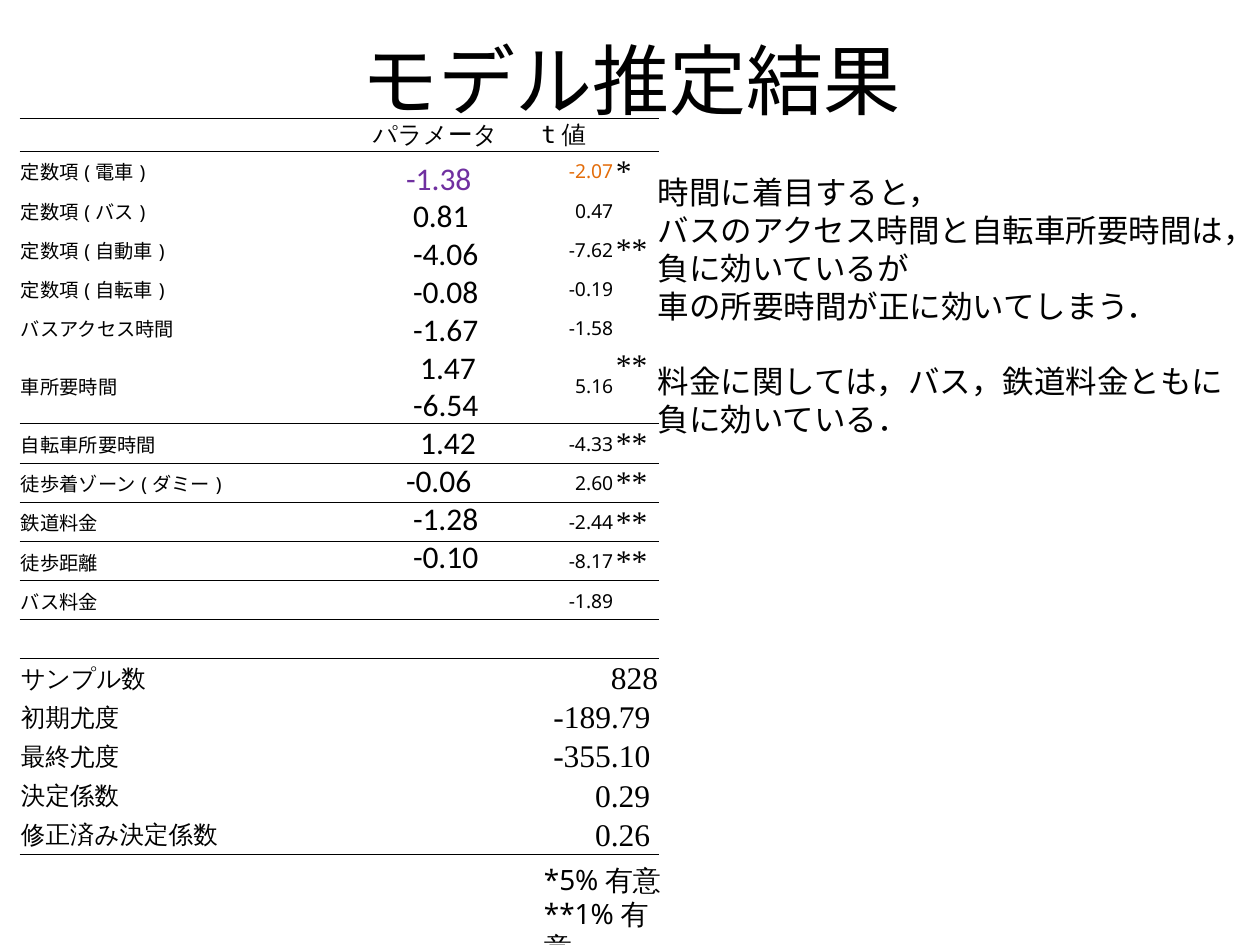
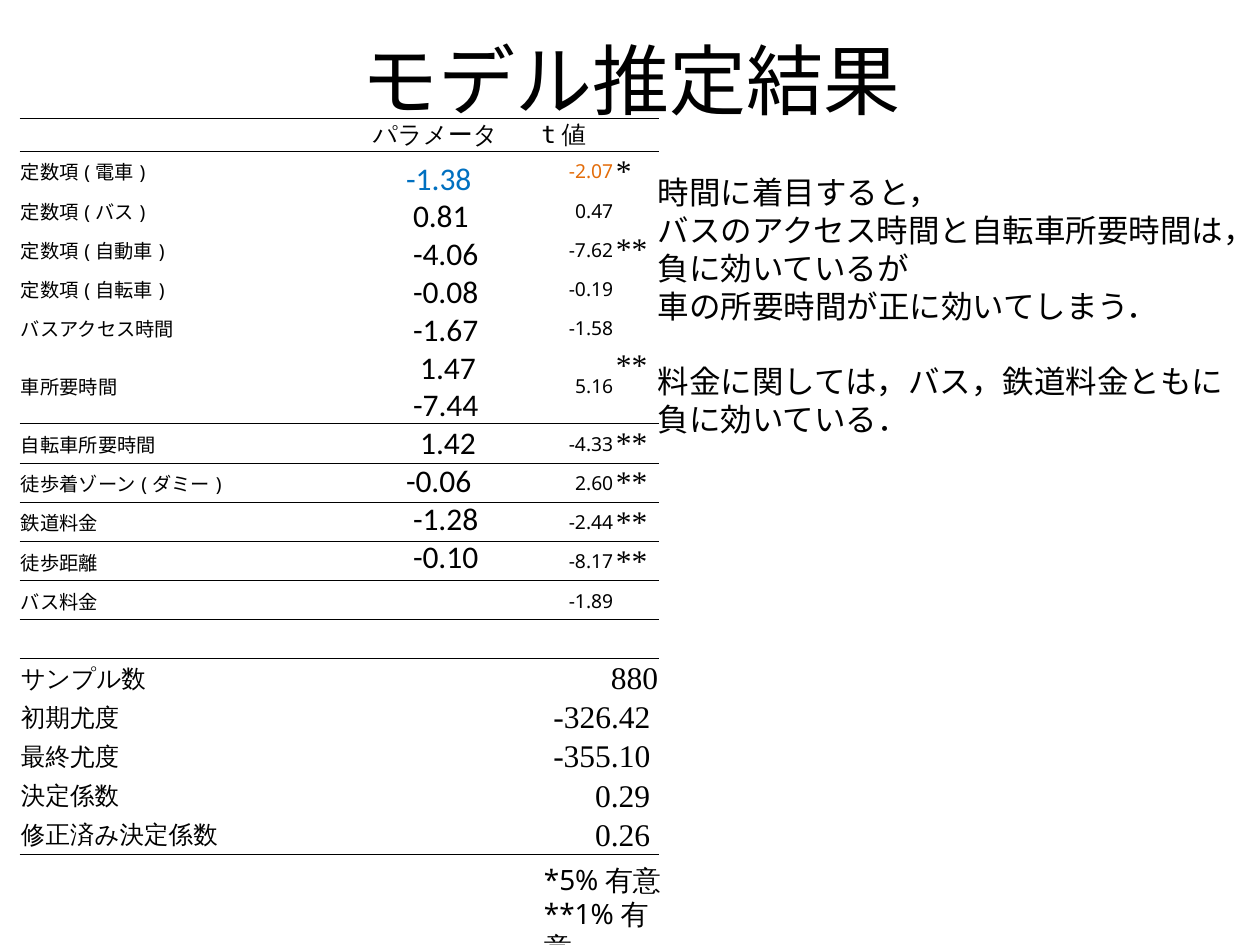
-1.38 colour: purple -> blue
-6.54: -6.54 -> -7.44
828: 828 -> 880
-189.79: -189.79 -> -326.42
